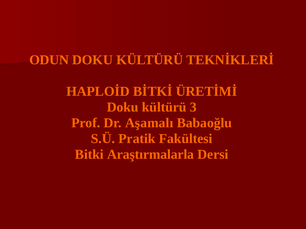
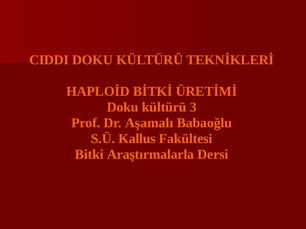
ODUN: ODUN -> CIDDI
Pratik: Pratik -> Kallus
